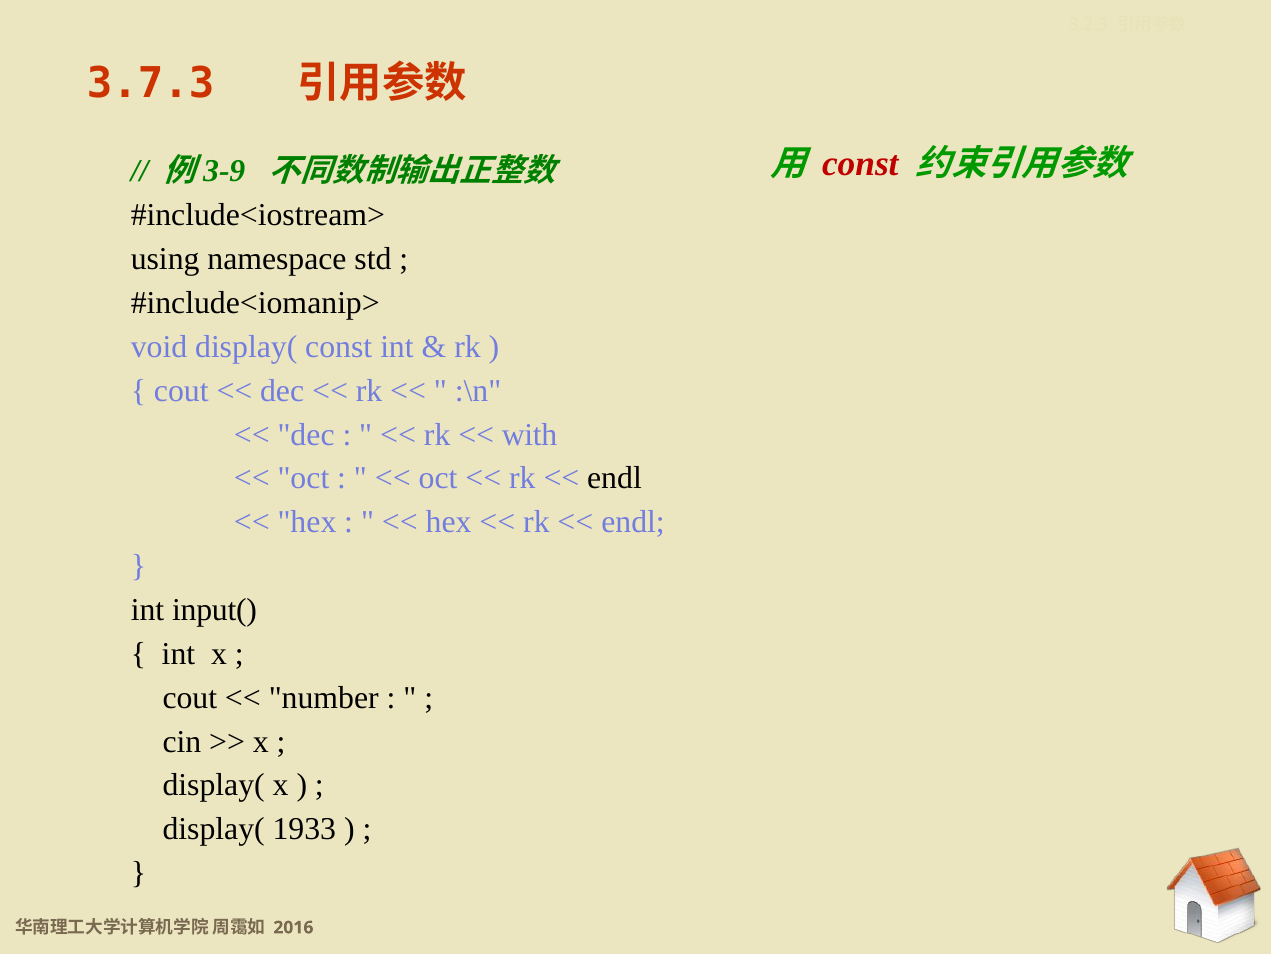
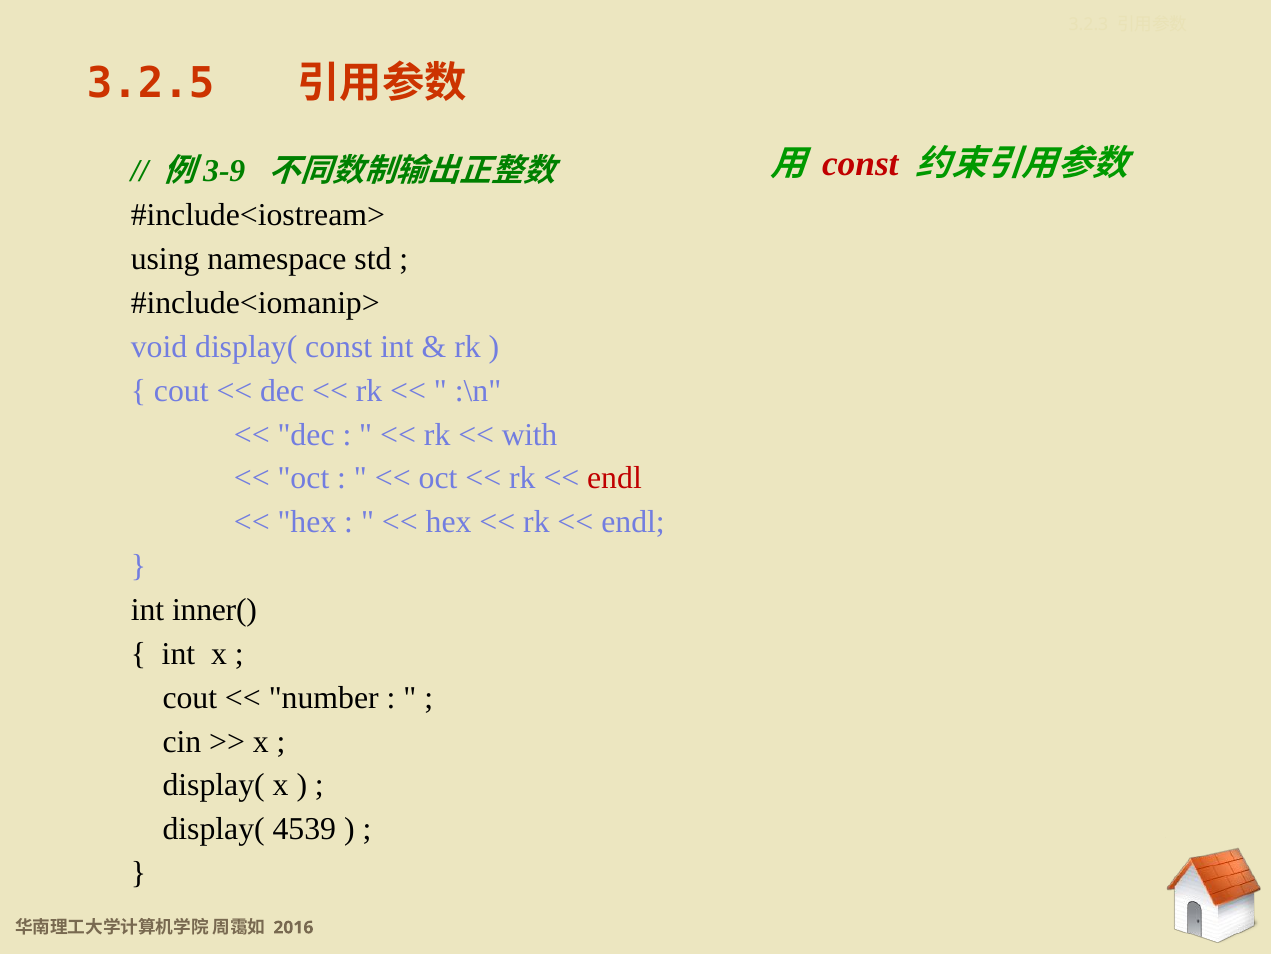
3.7.3: 3.7.3 -> 3.2.5
endl at (614, 478) colour: black -> red
input(: input( -> inner(
1933: 1933 -> 4539
